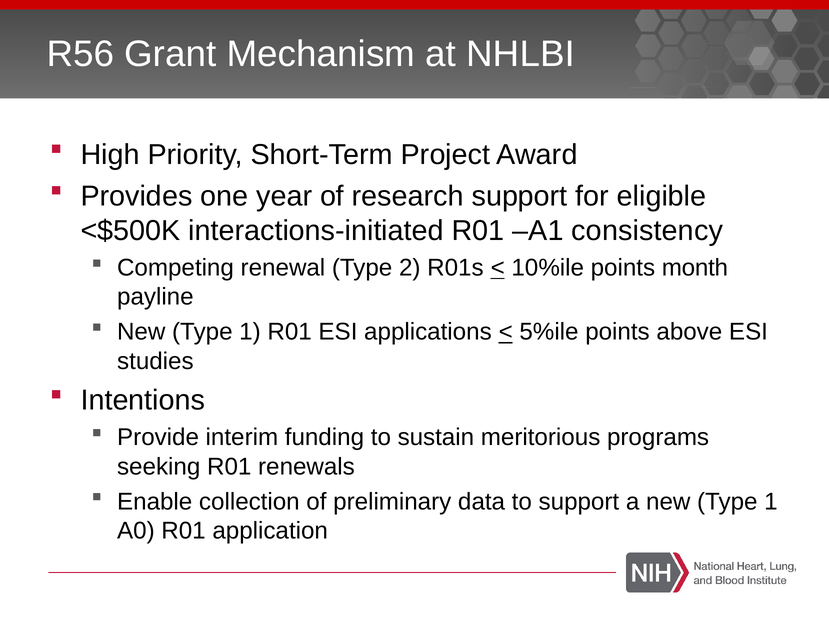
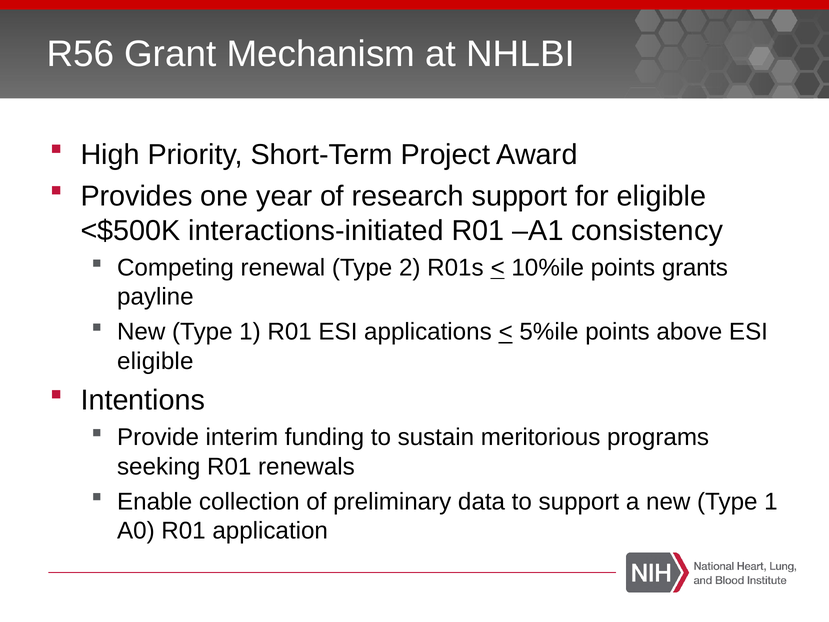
month: month -> grants
studies at (155, 361): studies -> eligible
